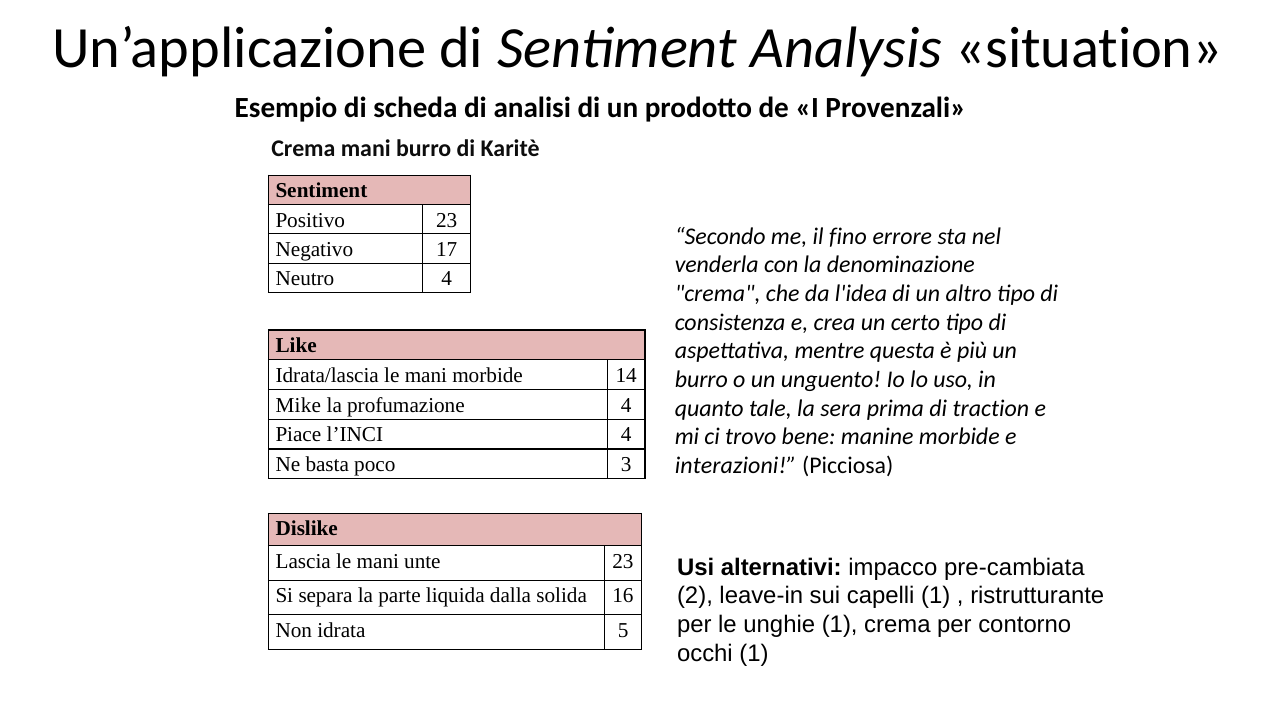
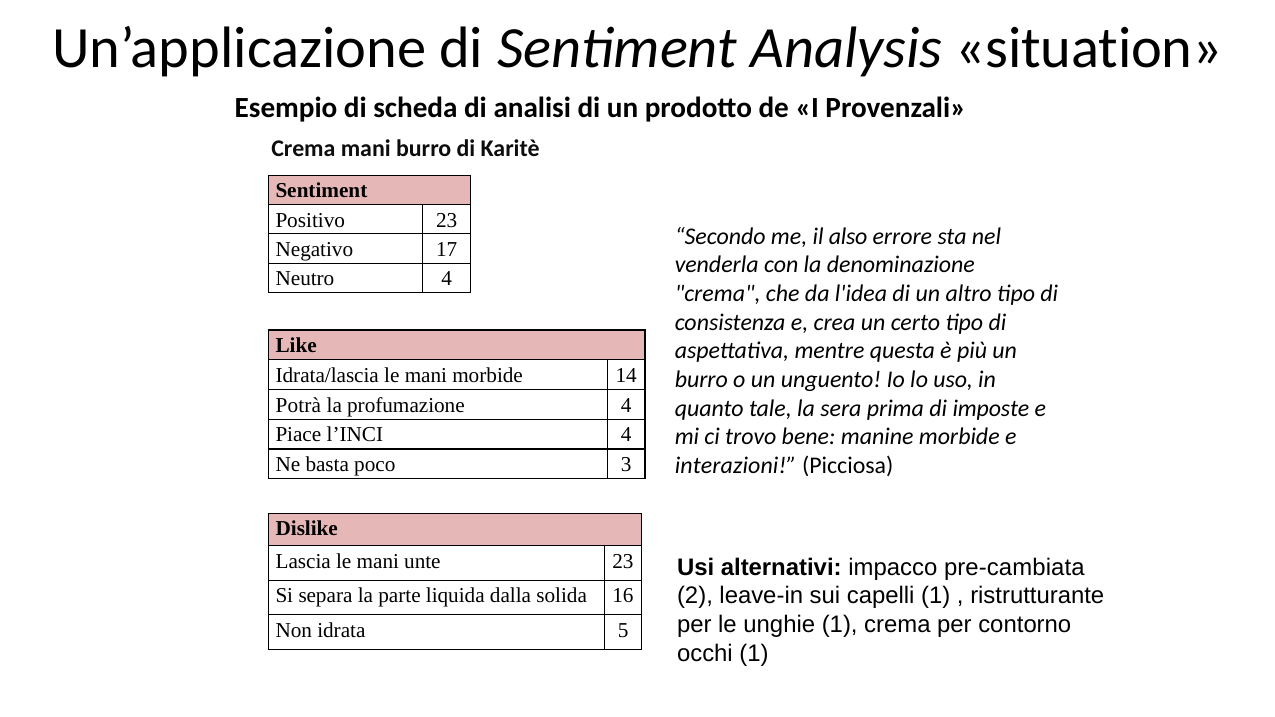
fino: fino -> also
Mike: Mike -> Potrà
traction: traction -> imposte
